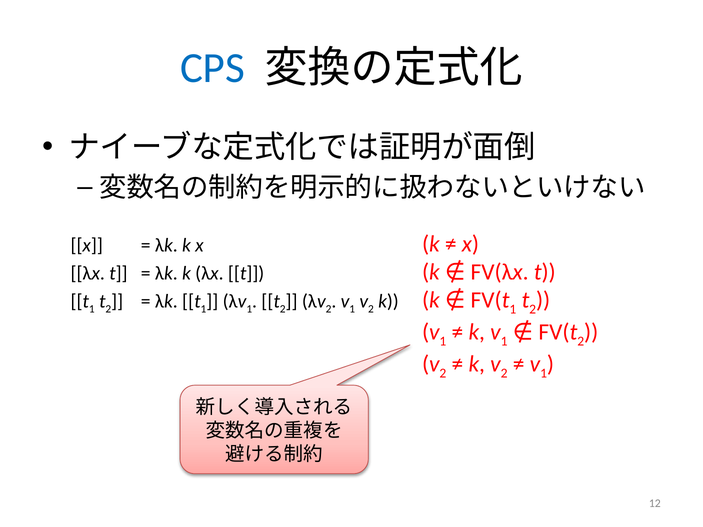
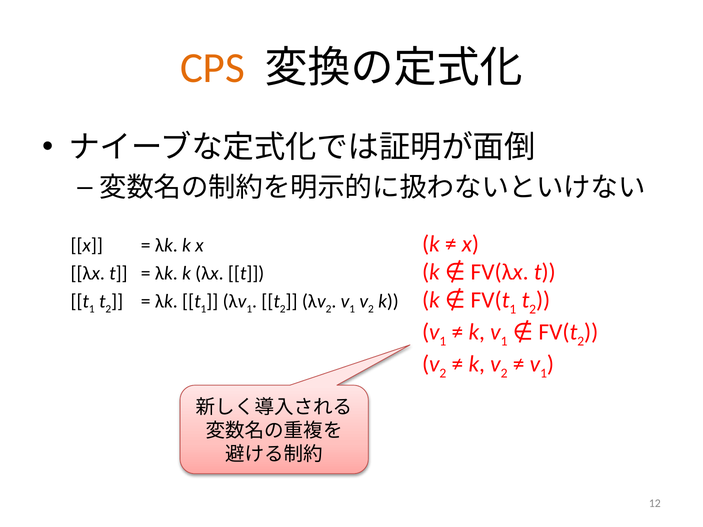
CPS colour: blue -> orange
